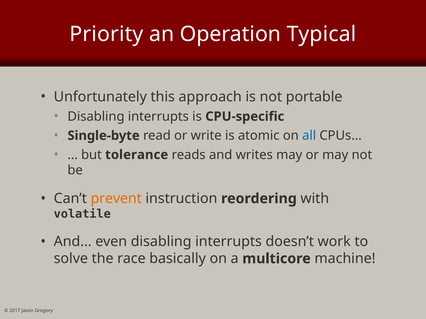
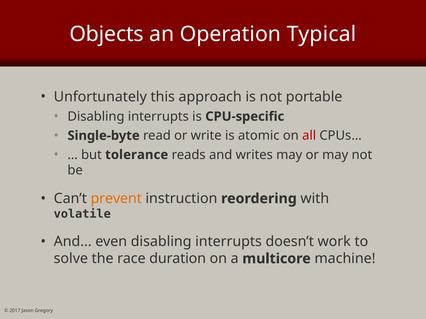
Priority: Priority -> Objects
all colour: blue -> red
basically: basically -> duration
